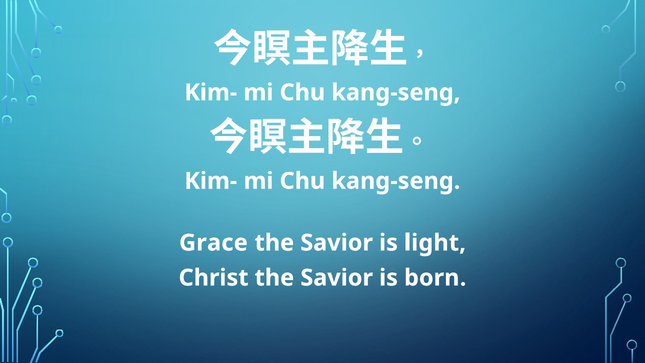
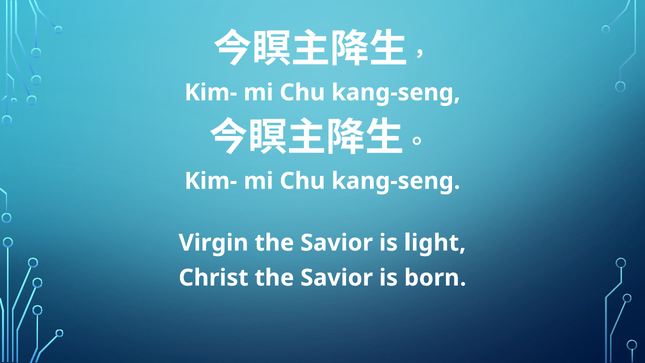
Grace: Grace -> Virgin
